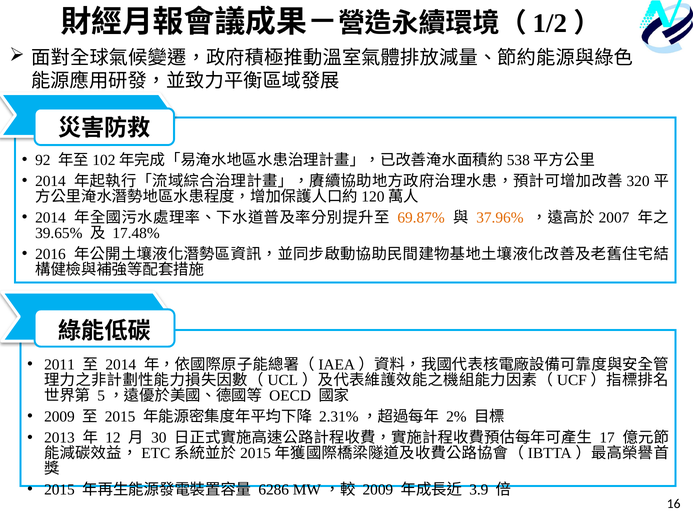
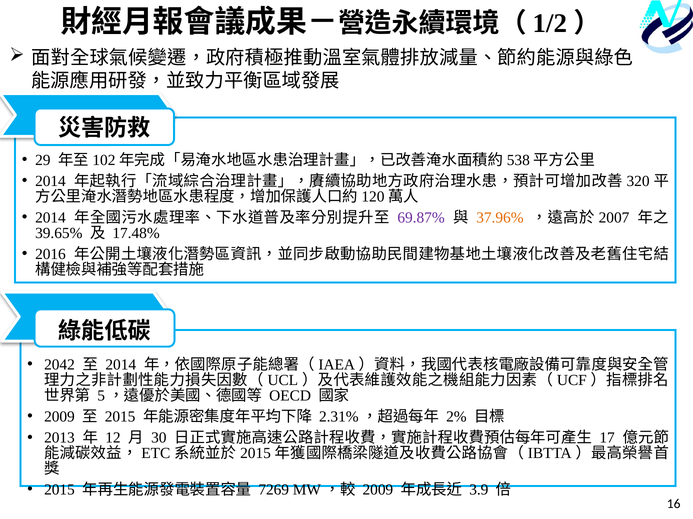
92: 92 -> 29
69.87% colour: orange -> purple
2011: 2011 -> 2042
6286: 6286 -> 7269
